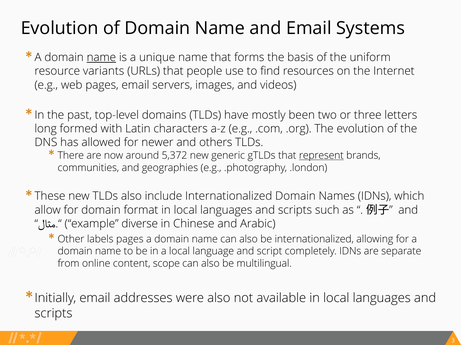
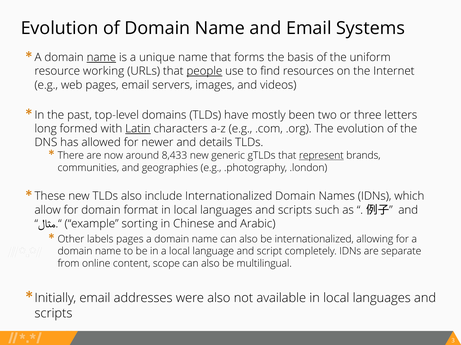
variants: variants -> working
people underline: none -> present
Latin underline: none -> present
others: others -> details
5,372: 5,372 -> 8,433
diverse: diverse -> sorting
